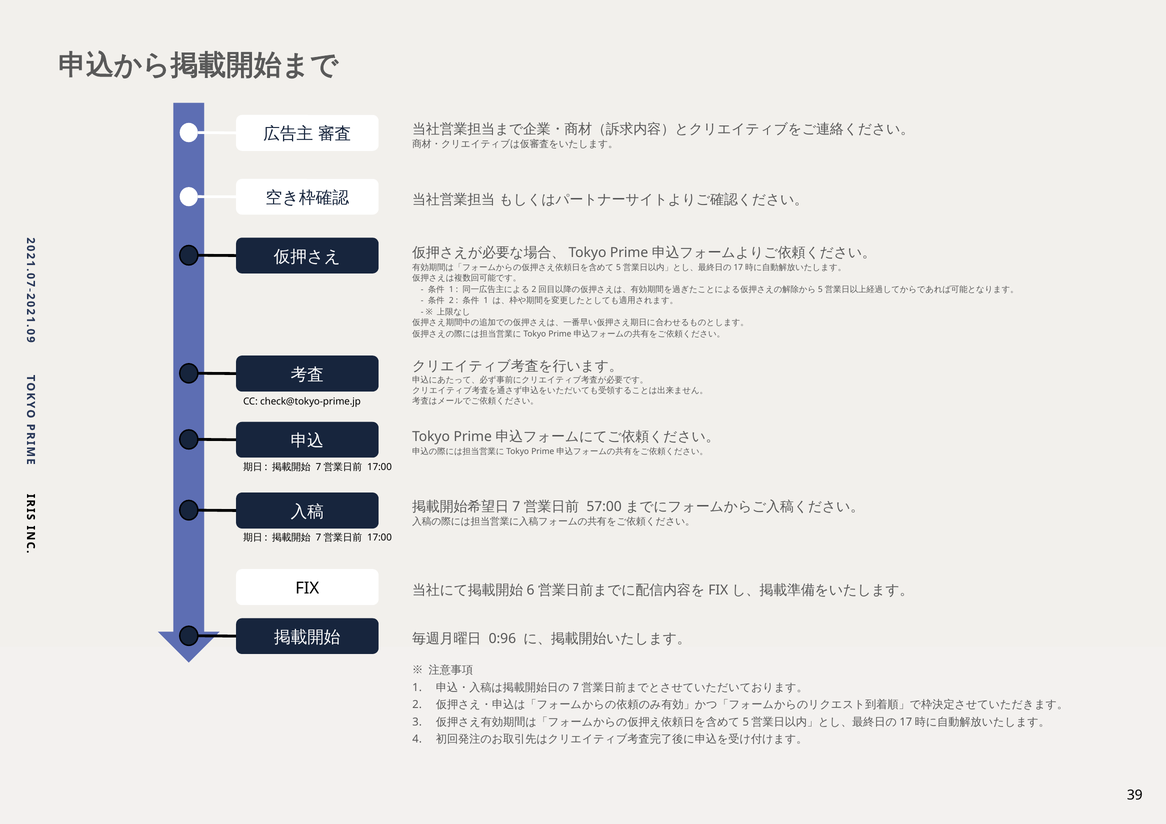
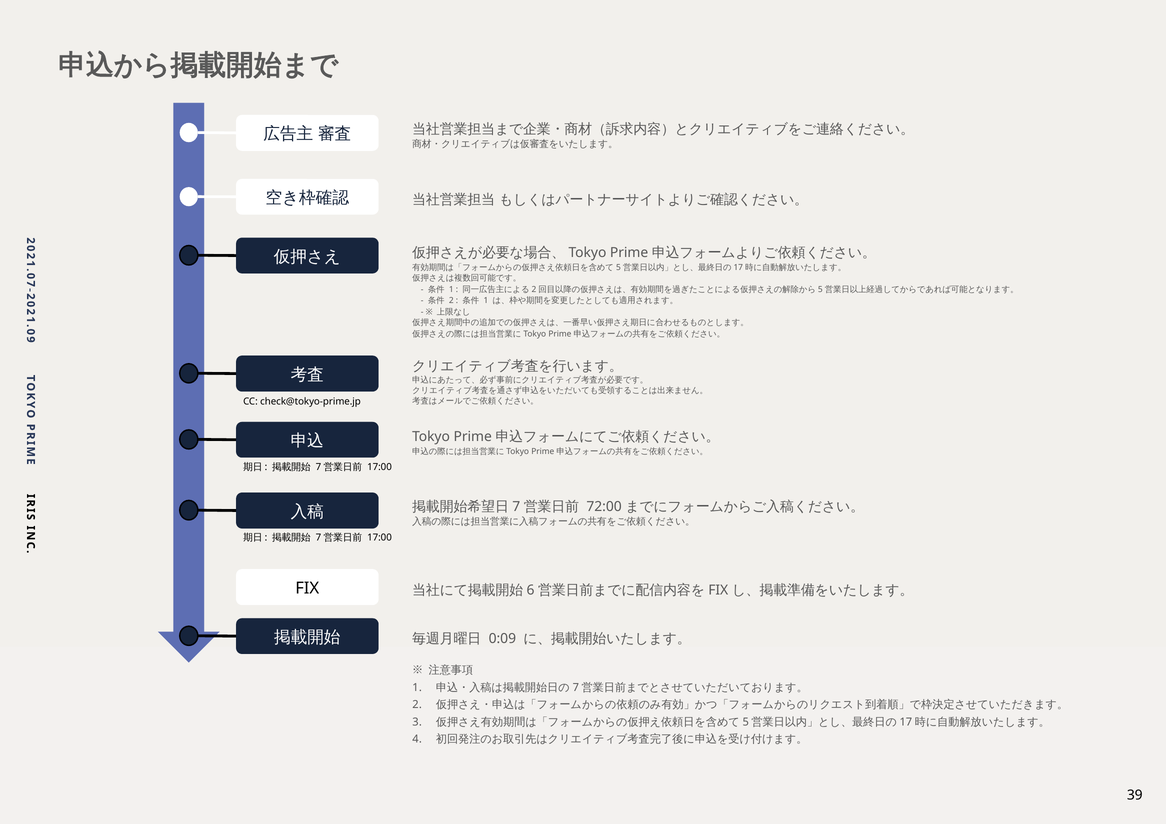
57:00: 57:00 -> 72:00
0:96: 0:96 -> 0:09
